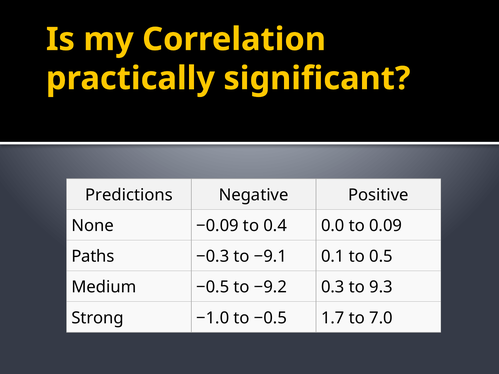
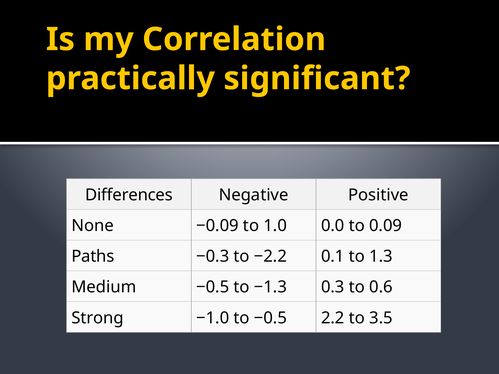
Predictions: Predictions -> Differences
0.4: 0.4 -> 1.0
−9.1: −9.1 -> −2.2
0.5: 0.5 -> 1.3
−9.2: −9.2 -> −1.3
9.3: 9.3 -> 0.6
1.7: 1.7 -> 2.2
7.0: 7.0 -> 3.5
